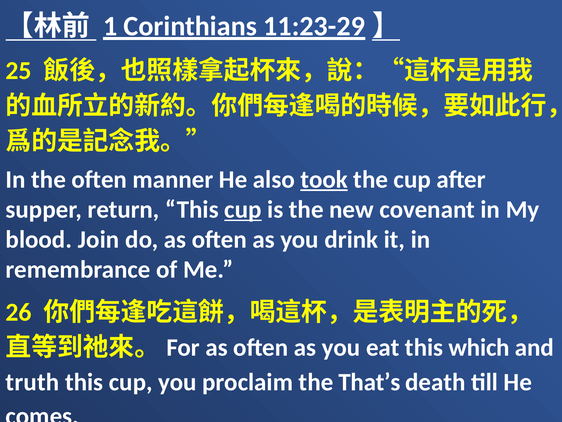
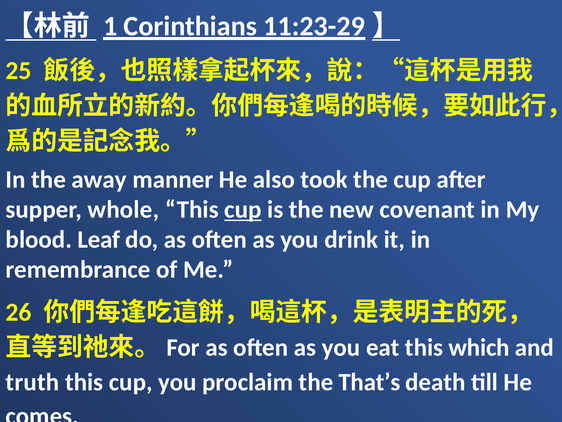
the often: often -> away
took underline: present -> none
return: return -> whole
Join: Join -> Leaf
